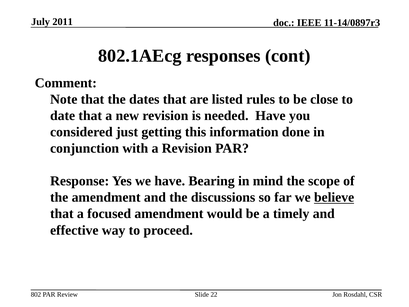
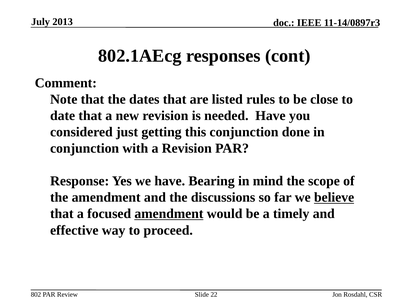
2011: 2011 -> 2013
this information: information -> conjunction
amendment at (169, 214) underline: none -> present
